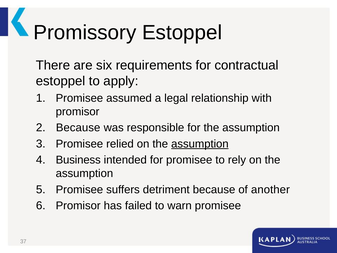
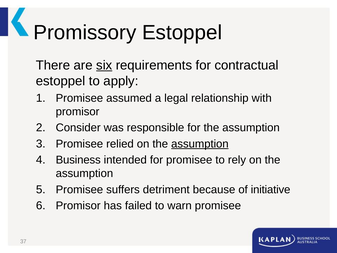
six underline: none -> present
Because at (78, 128): Because -> Consider
another: another -> initiative
